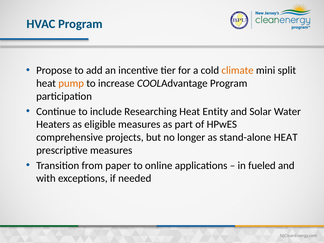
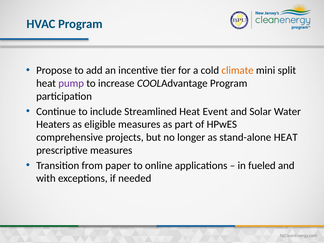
pump colour: orange -> purple
Researching: Researching -> Streamlined
Entity: Entity -> Event
